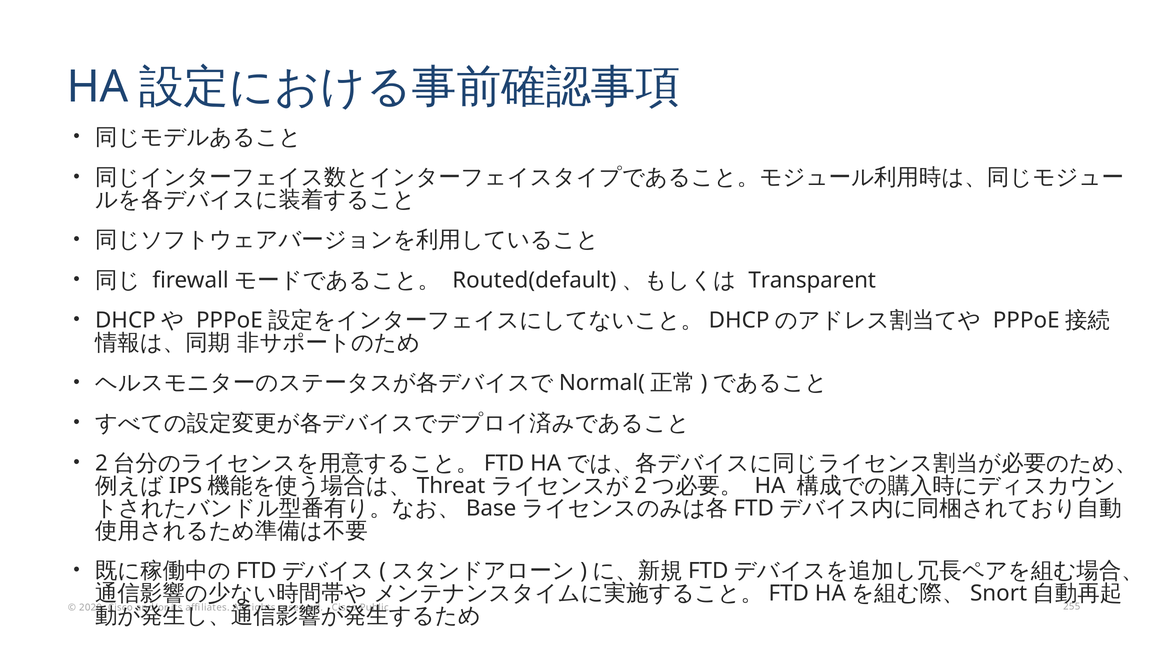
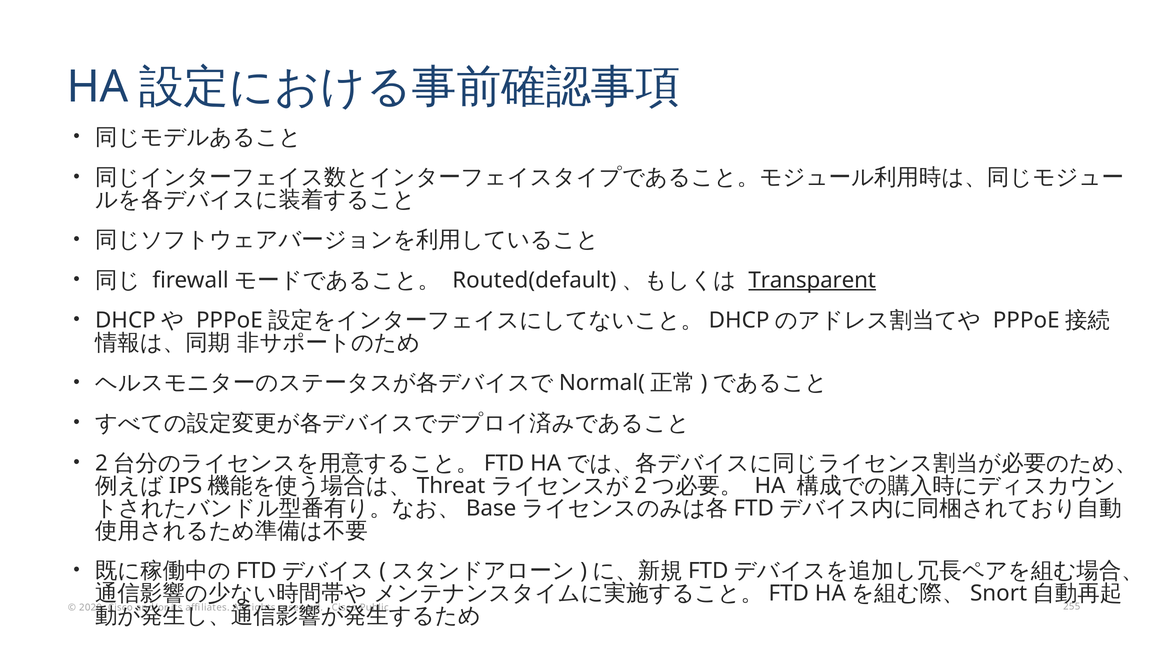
Transparent underline: none -> present
